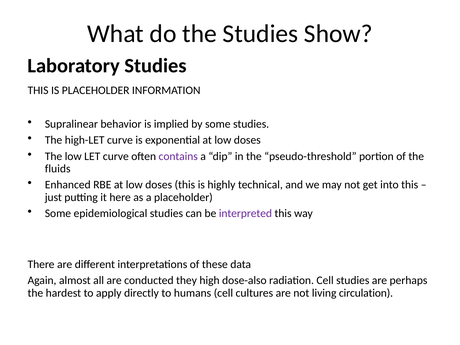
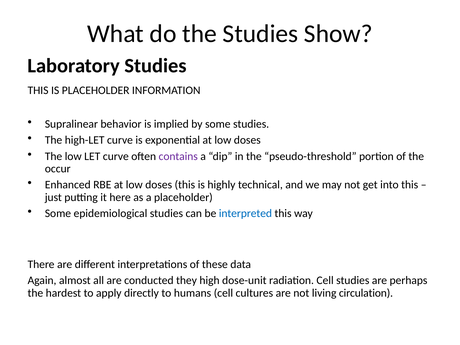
fluids: fluids -> occur
interpreted colour: purple -> blue
dose-also: dose-also -> dose-unit
